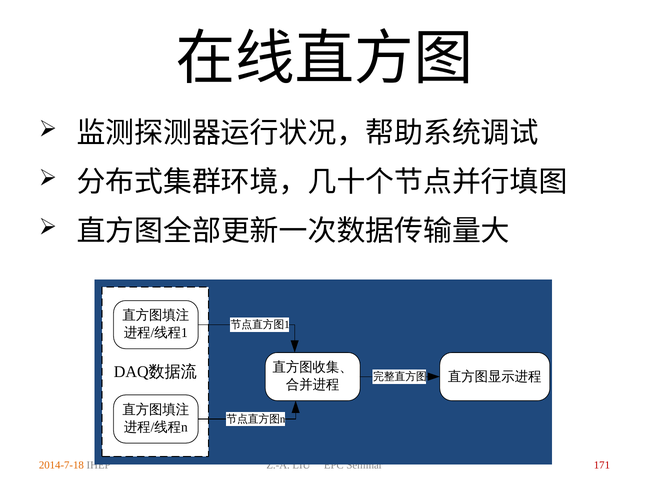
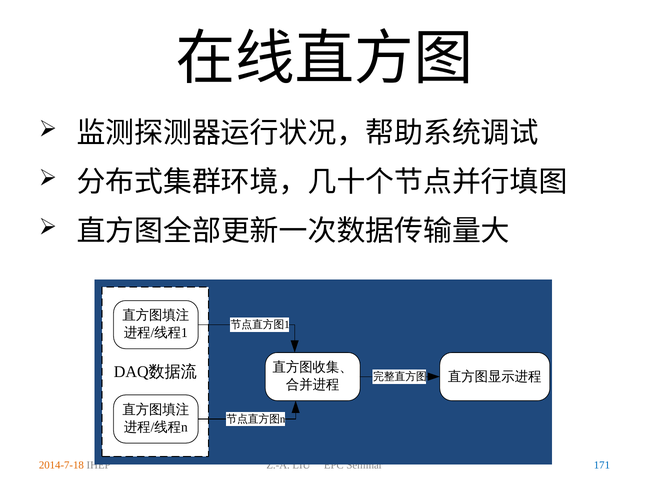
171 colour: red -> blue
